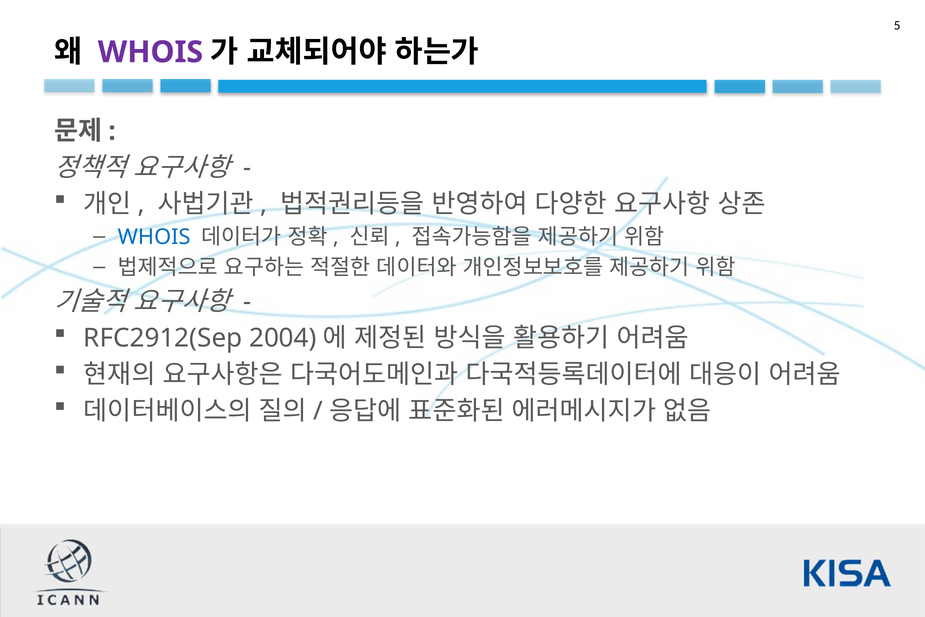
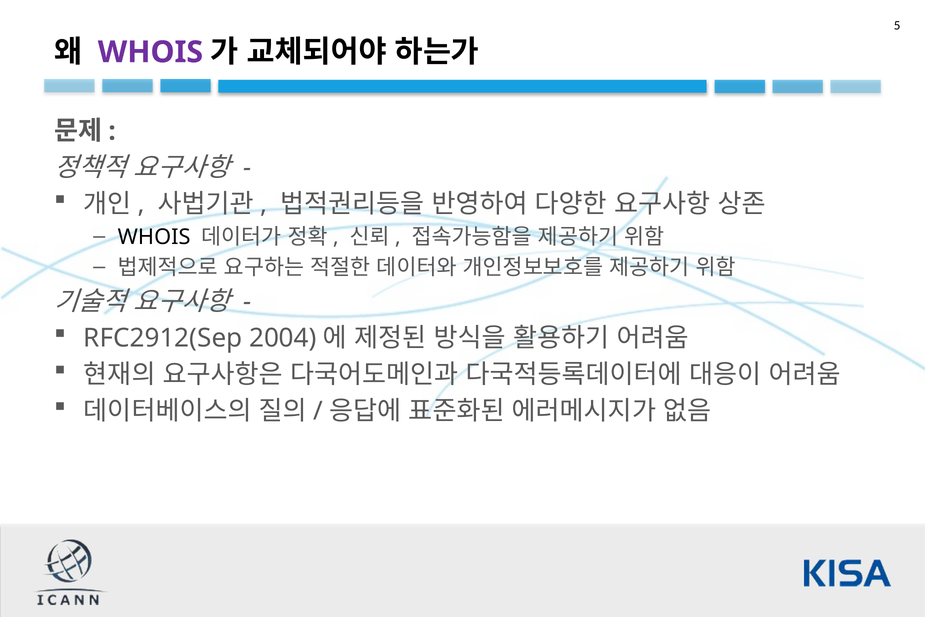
WHOIS at (154, 237) colour: blue -> black
